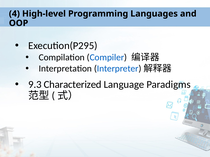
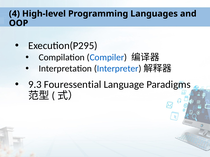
Characterized: Characterized -> Fouressential
